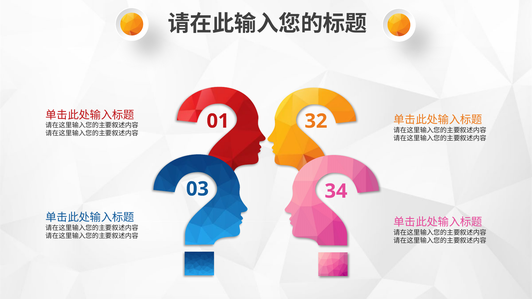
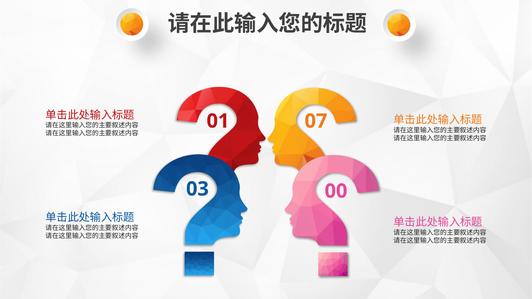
32: 32 -> 07
34: 34 -> 00
